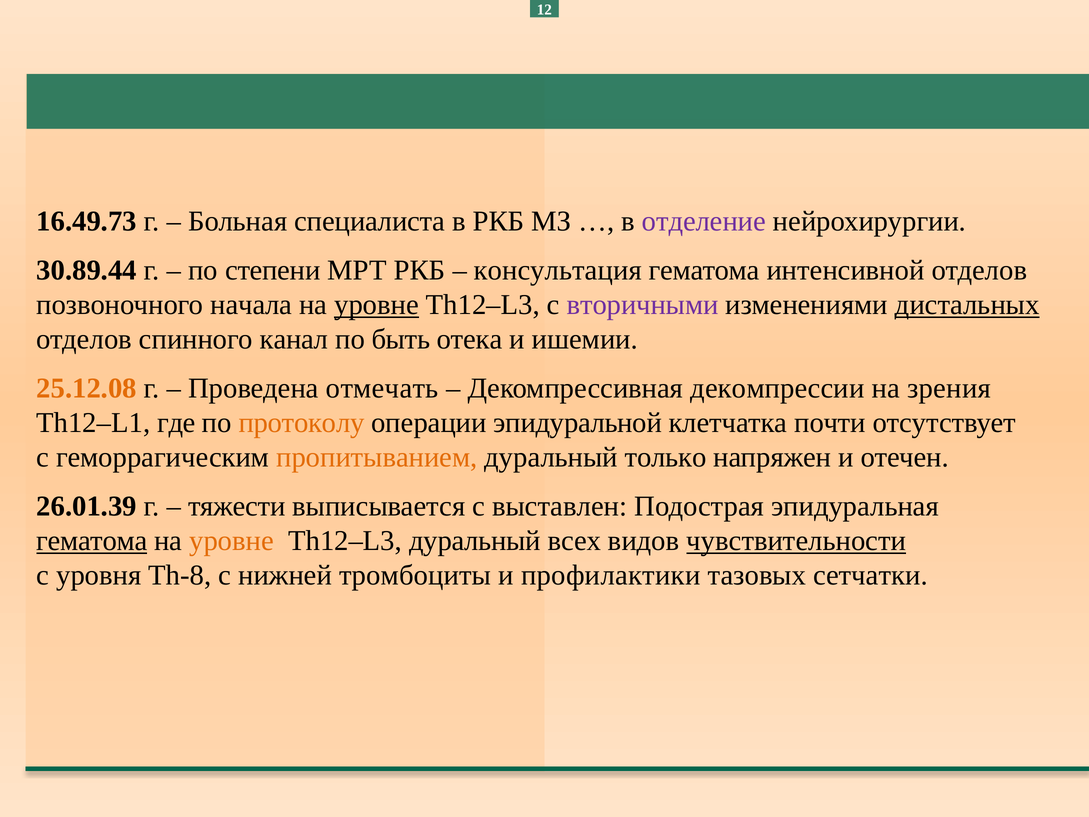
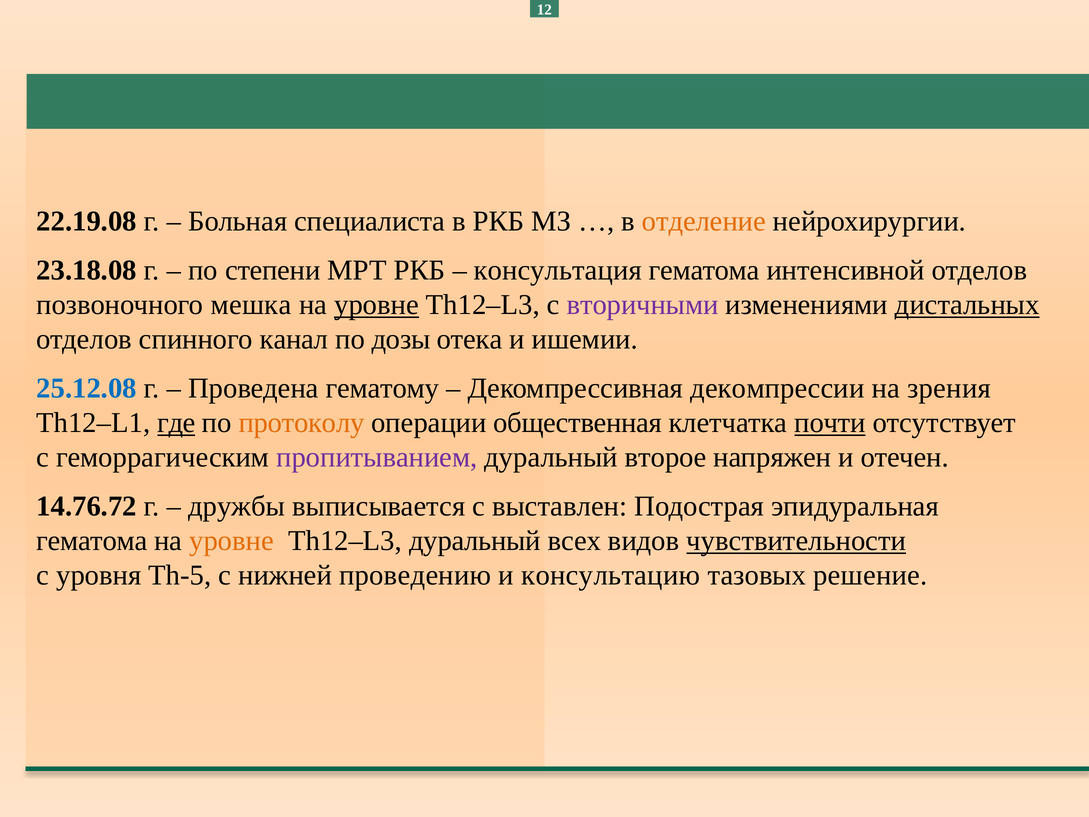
16.49.73: 16.49.73 -> 22.19.08
отделение colour: purple -> orange
30.89.44: 30.89.44 -> 23.18.08
начала: начала -> мешка
быть: быть -> дозы
25.12.08 colour: orange -> blue
отмечать: отмечать -> гематому
где underline: none -> present
эпидуральной: эпидуральной -> общественная
почти underline: none -> present
пропитыванием colour: orange -> purple
только: только -> второе
26.01.39: 26.01.39 -> 14.76.72
тяжести: тяжести -> дружбы
гематома at (92, 541) underline: present -> none
Th-8: Th-8 -> Th-5
тромбоциты: тромбоциты -> проведению
профилактики: профилактики -> консультацию
сетчатки: сетчатки -> решение
